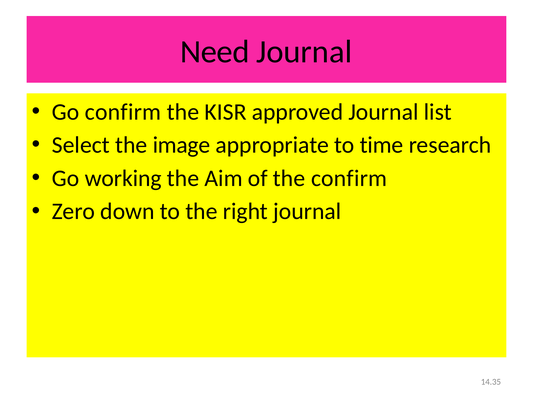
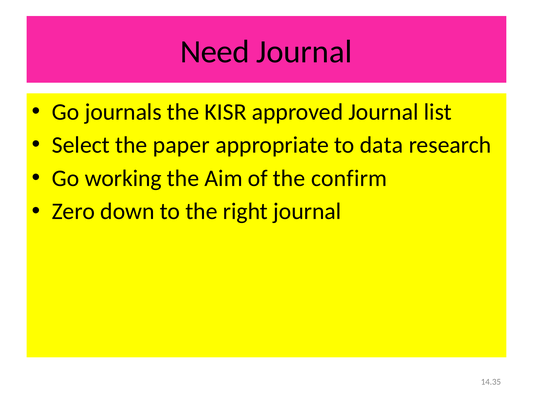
Go confirm: confirm -> journals
image: image -> paper
time: time -> data
